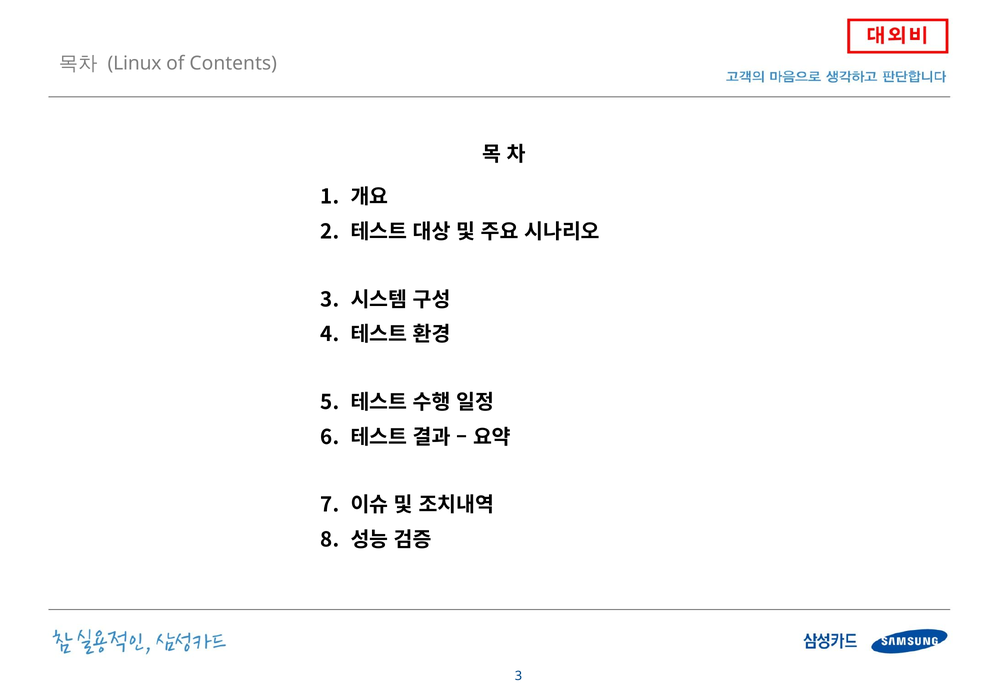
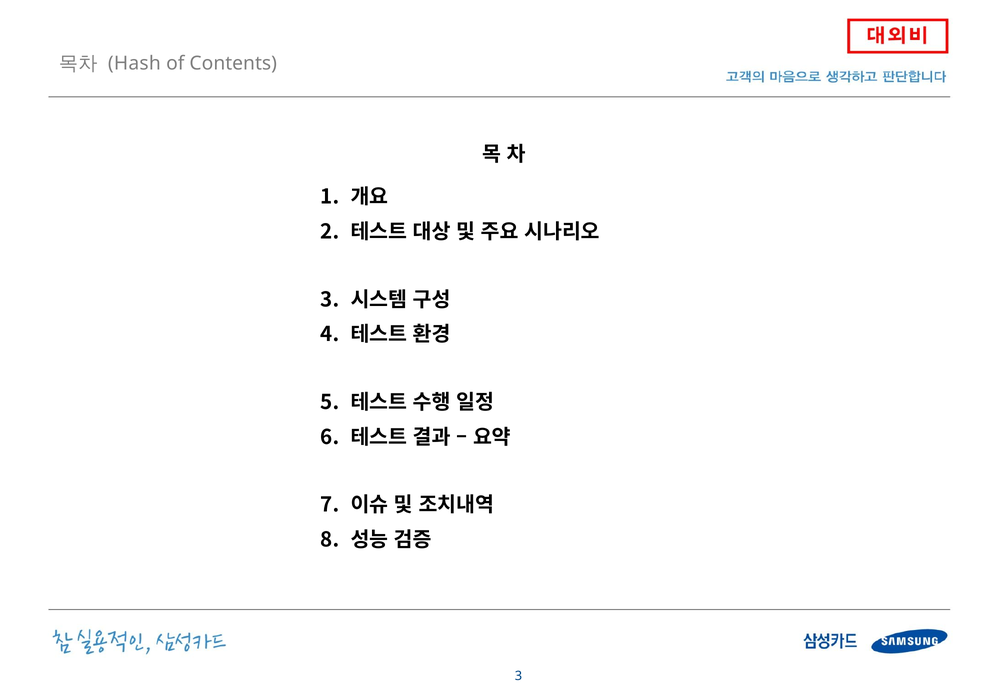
Linux: Linux -> Hash
